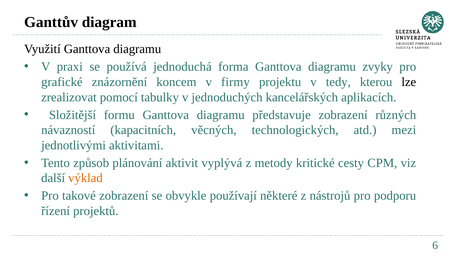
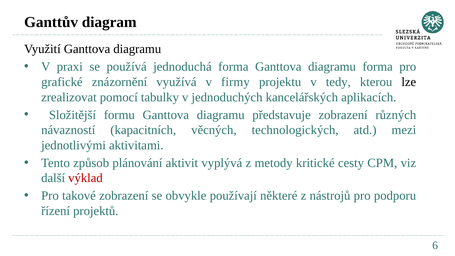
diagramu zvyky: zvyky -> forma
koncem: koncem -> využívá
výklad colour: orange -> red
